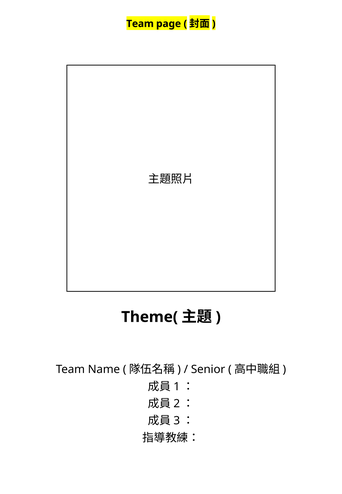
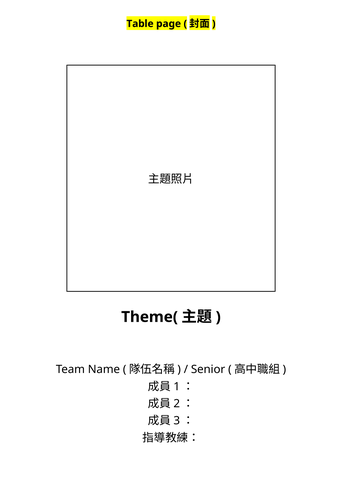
Team at (140, 24): Team -> Table
